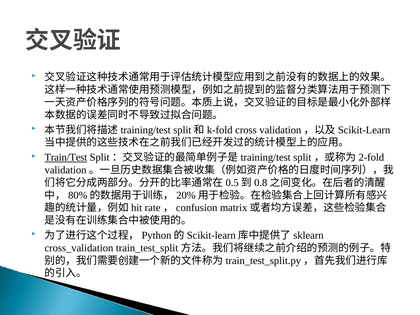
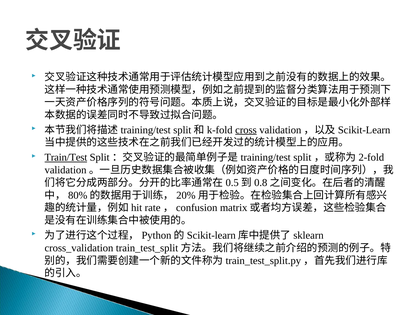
cross underline: none -> present
